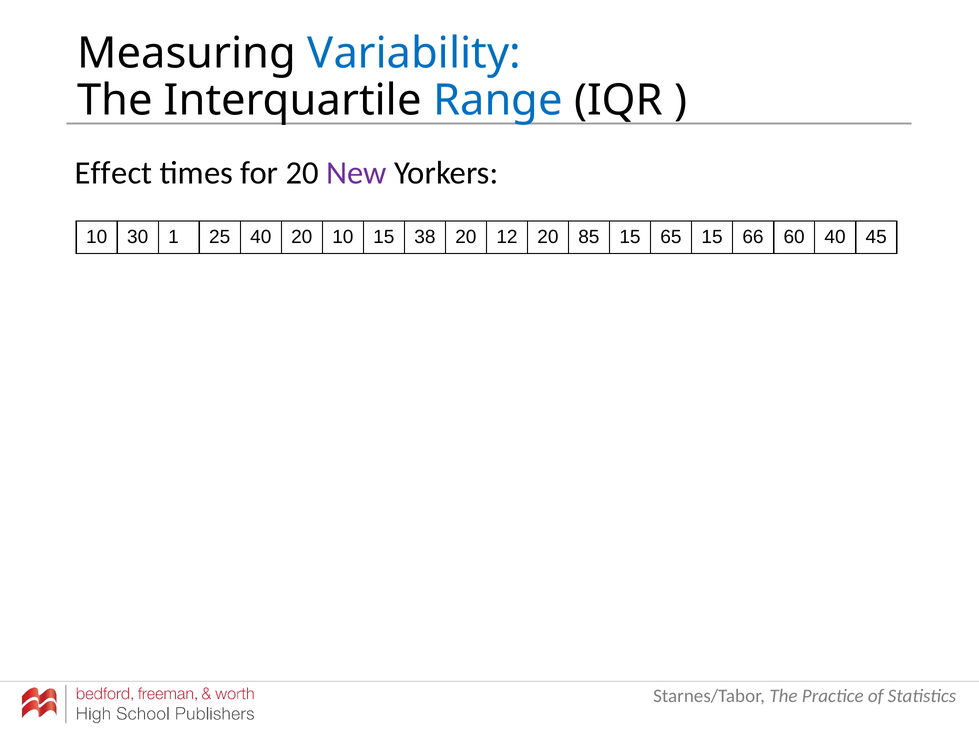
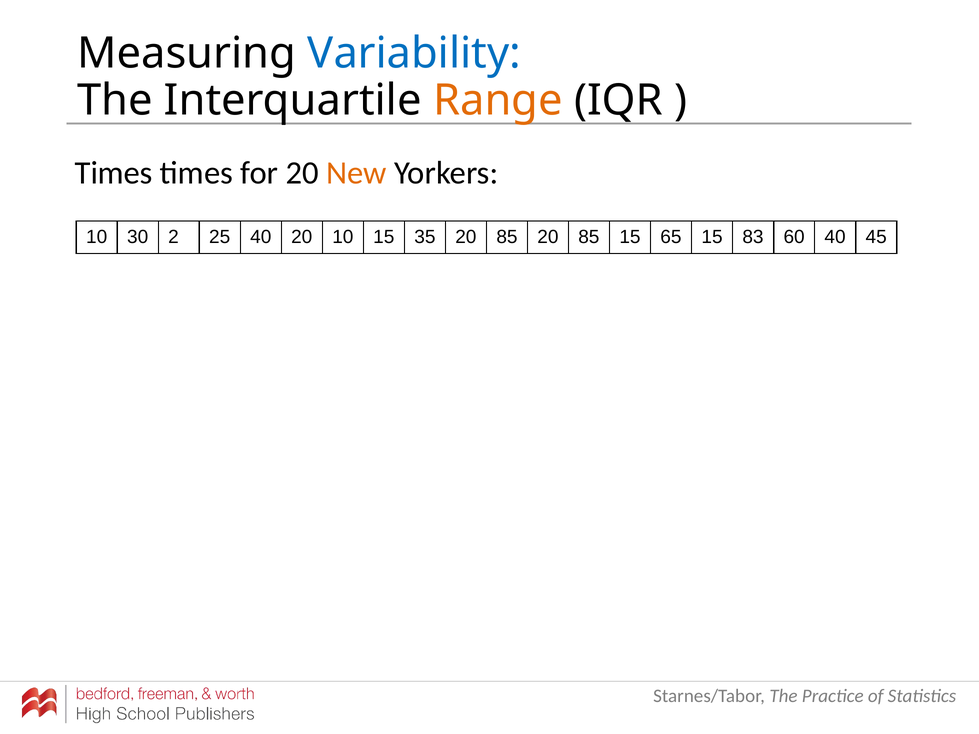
Range colour: blue -> orange
Effect at (114, 173): Effect -> Times
New colour: purple -> orange
1: 1 -> 2
38: 38 -> 35
12 at (507, 237): 12 -> 85
66: 66 -> 83
